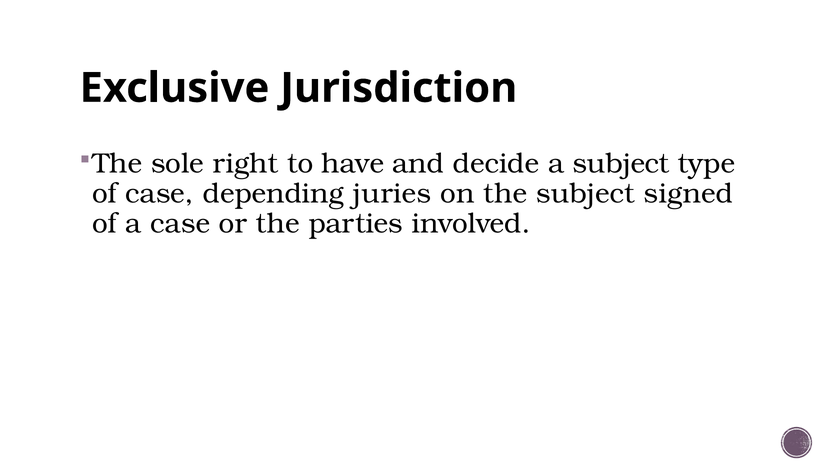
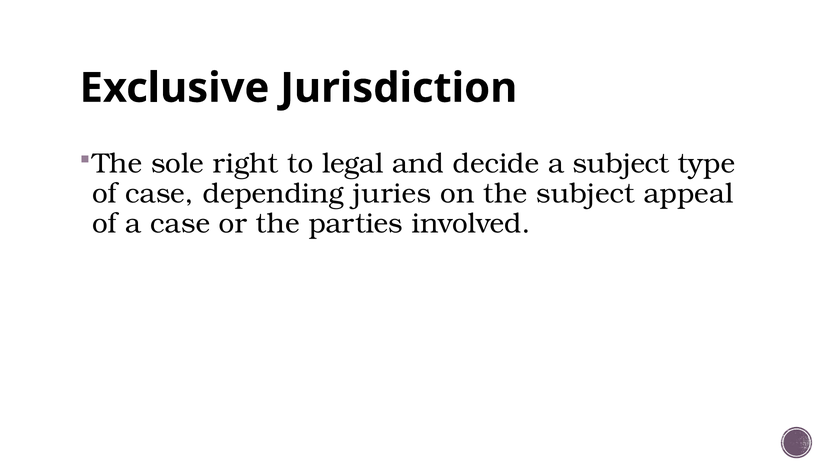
have: have -> legal
signed: signed -> appeal
